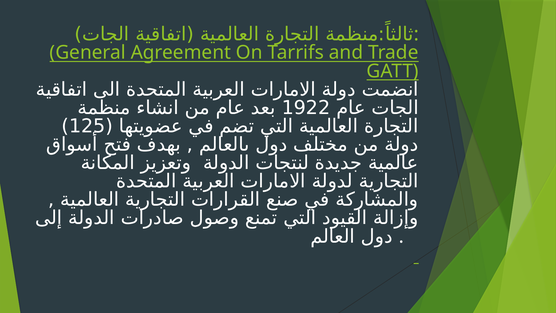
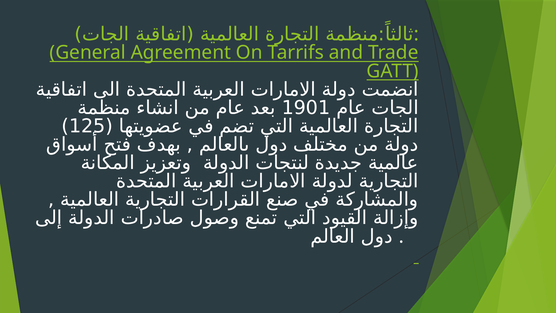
1922: 1922 -> 1901
